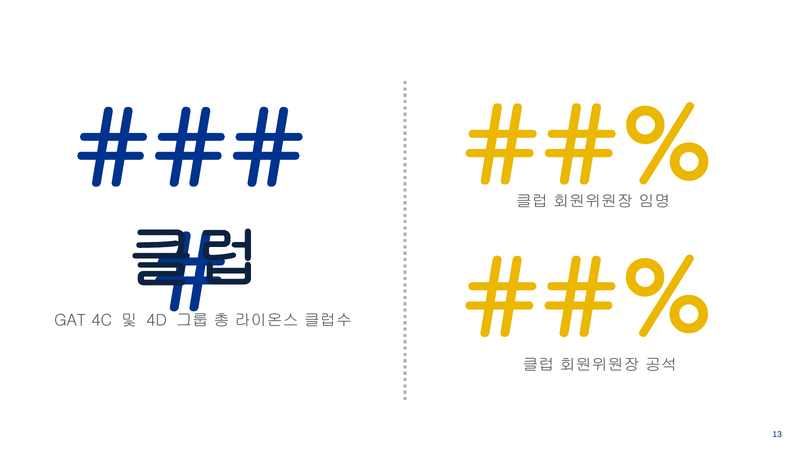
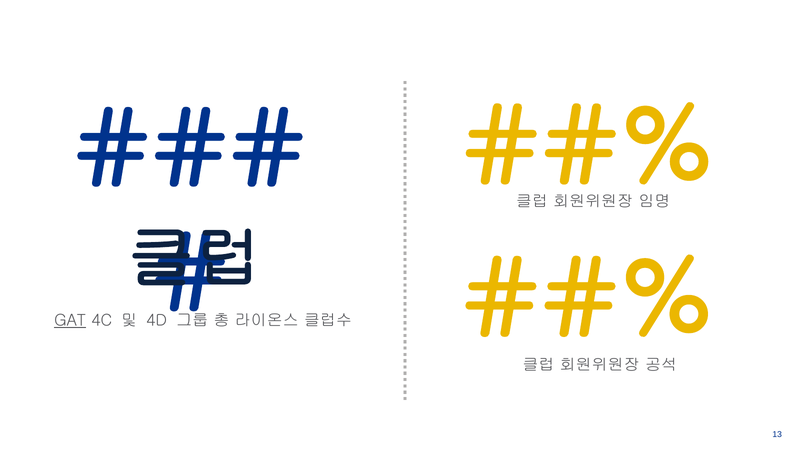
GAT underline: none -> present
